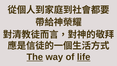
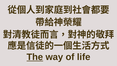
life underline: present -> none
